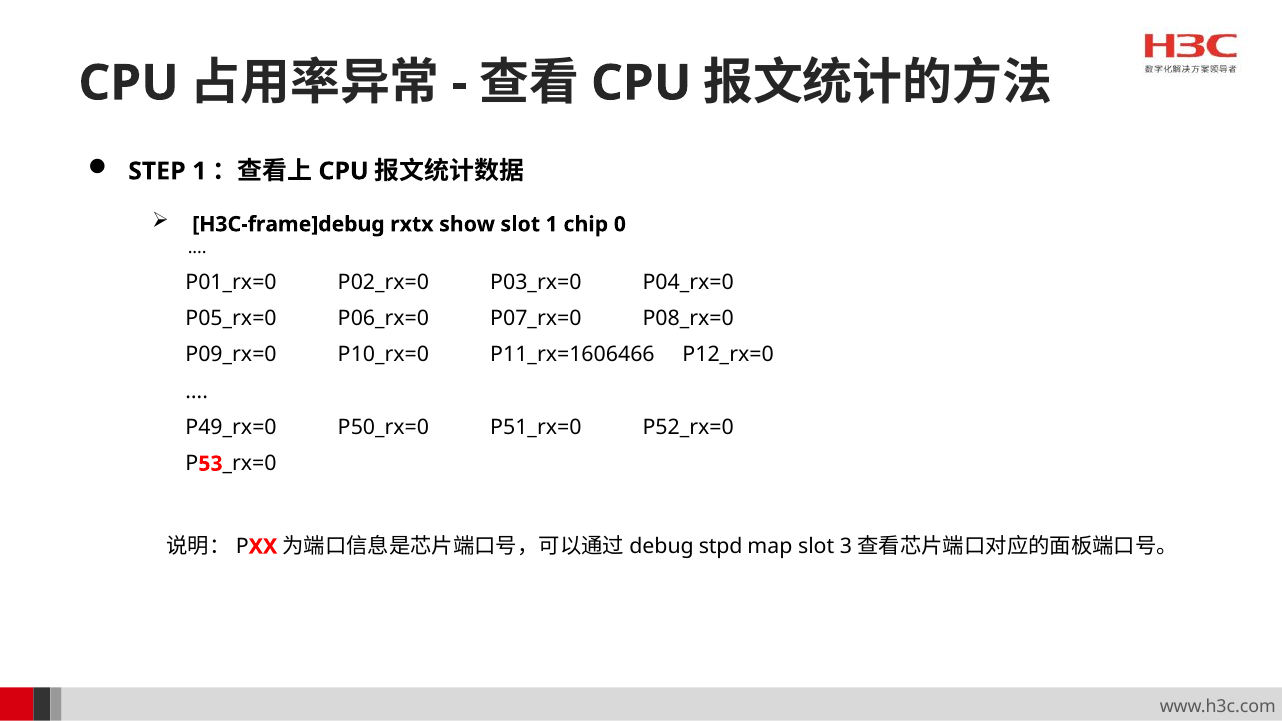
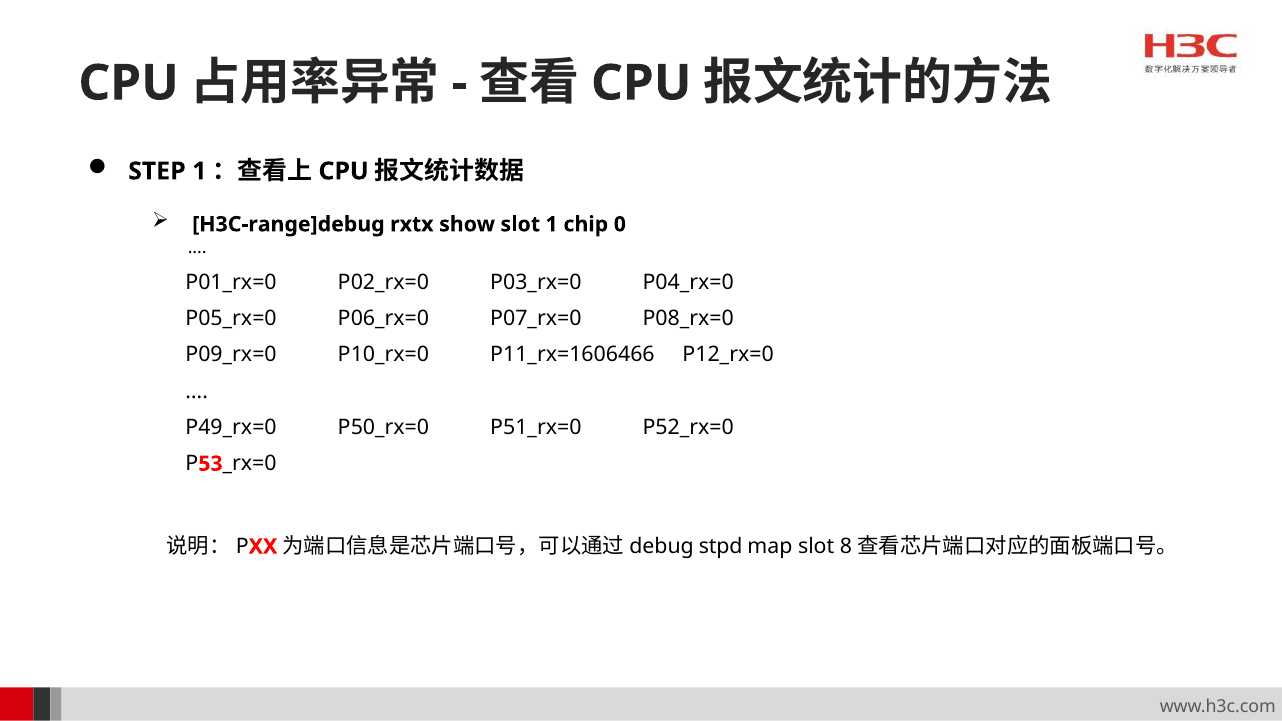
H3C-frame]debug: H3C-frame]debug -> H3C-range]debug
3: 3 -> 8
